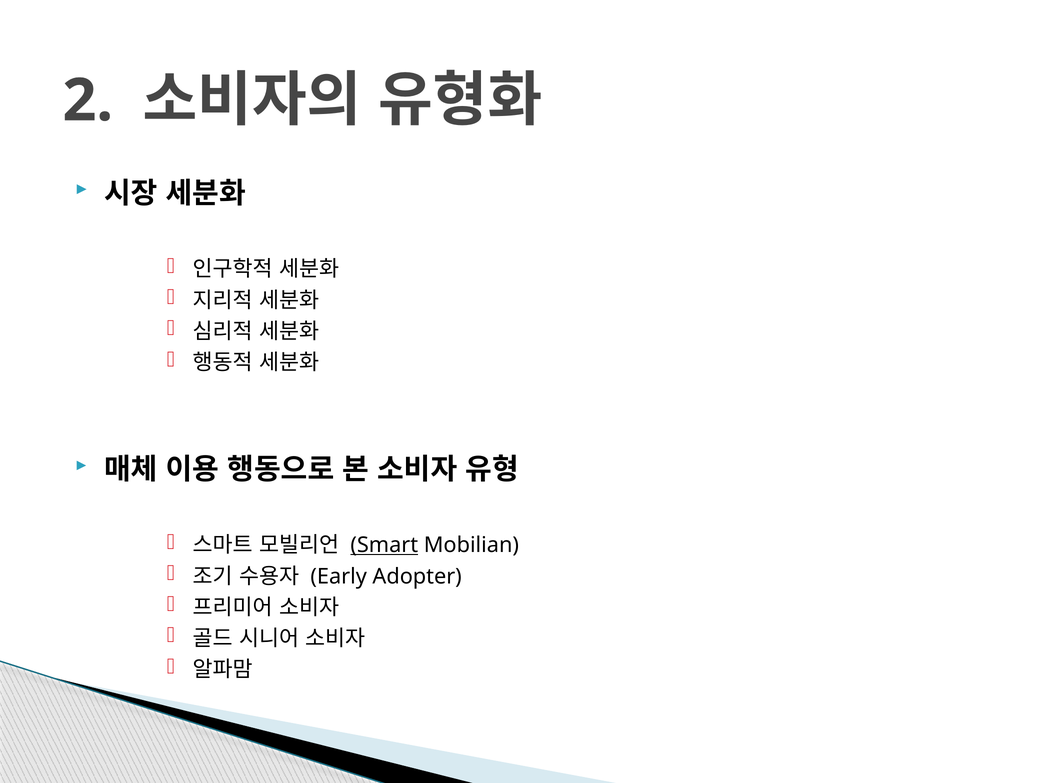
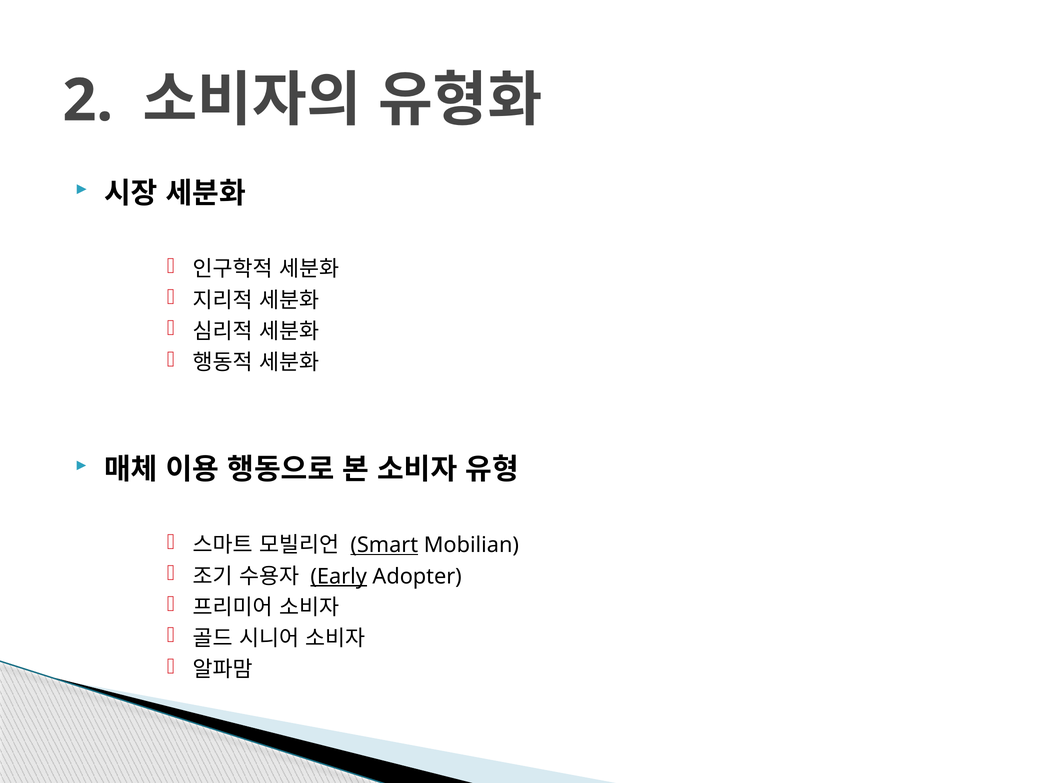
Early underline: none -> present
